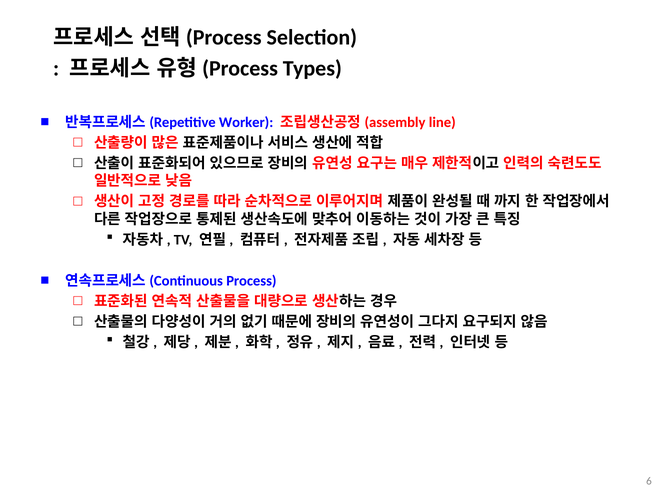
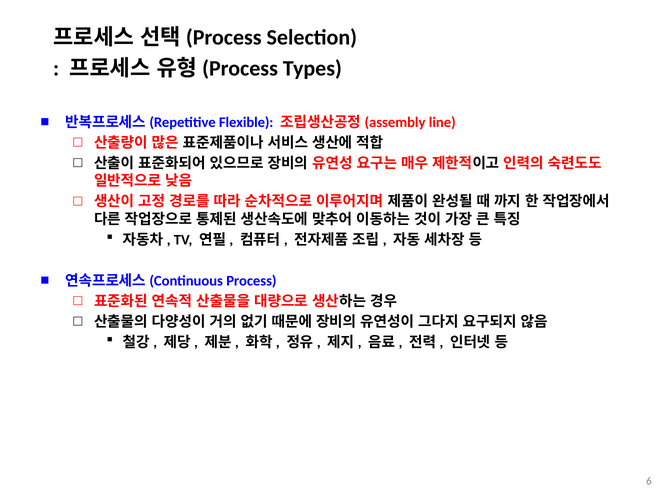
Worker: Worker -> Flexible
